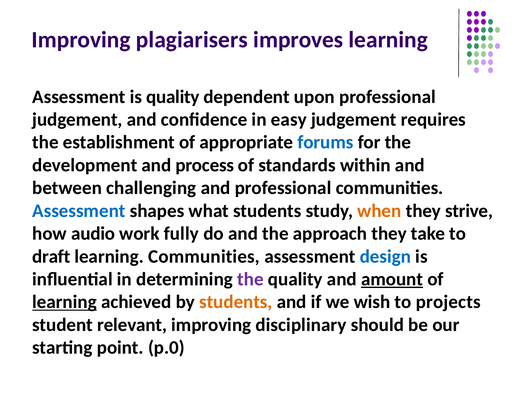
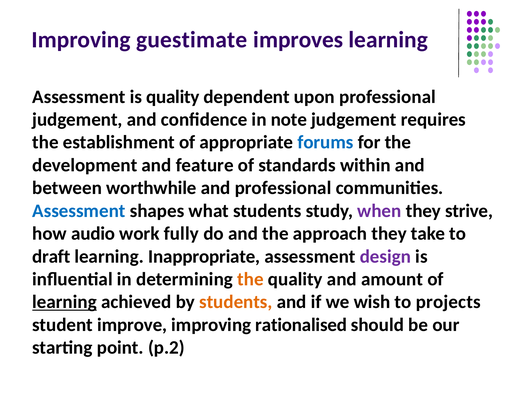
plagiarisers: plagiarisers -> guestimate
easy: easy -> note
process: process -> feature
challenging: challenging -> worthwhile
when colour: orange -> purple
learning Communities: Communities -> Inappropriate
design colour: blue -> purple
the at (250, 279) colour: purple -> orange
amount underline: present -> none
relevant: relevant -> improve
disciplinary: disciplinary -> rationalised
p.0: p.0 -> p.2
